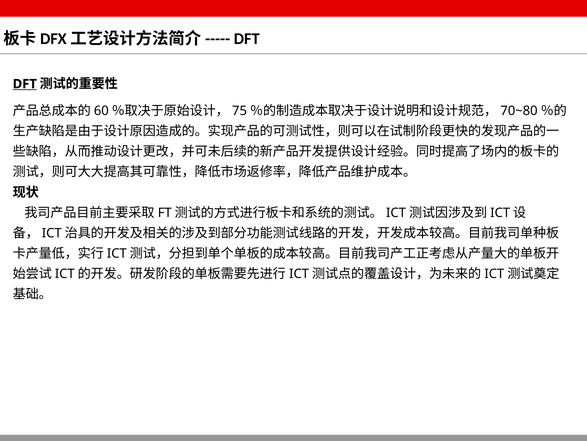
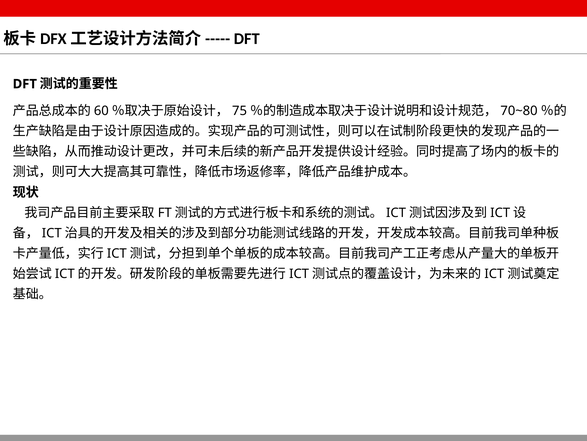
DFT at (25, 84) underline: present -> none
